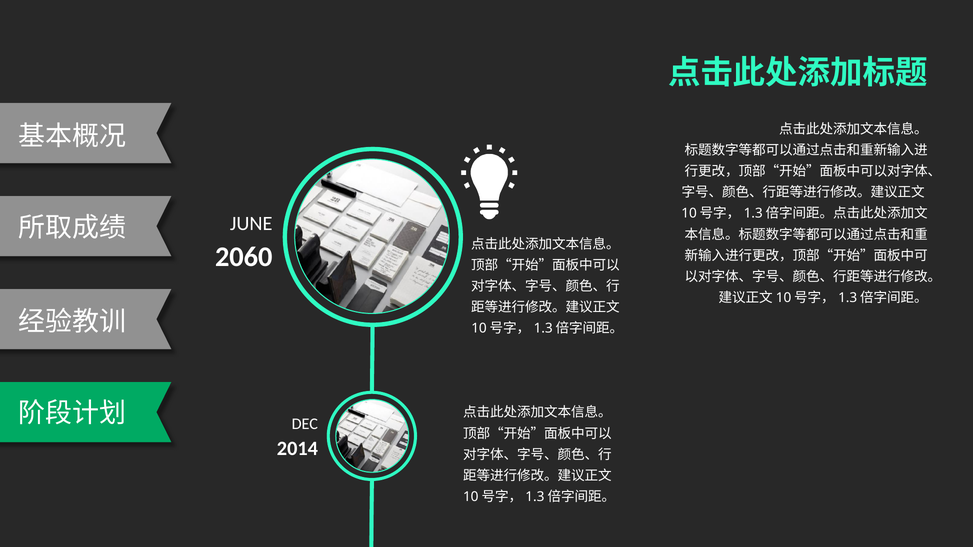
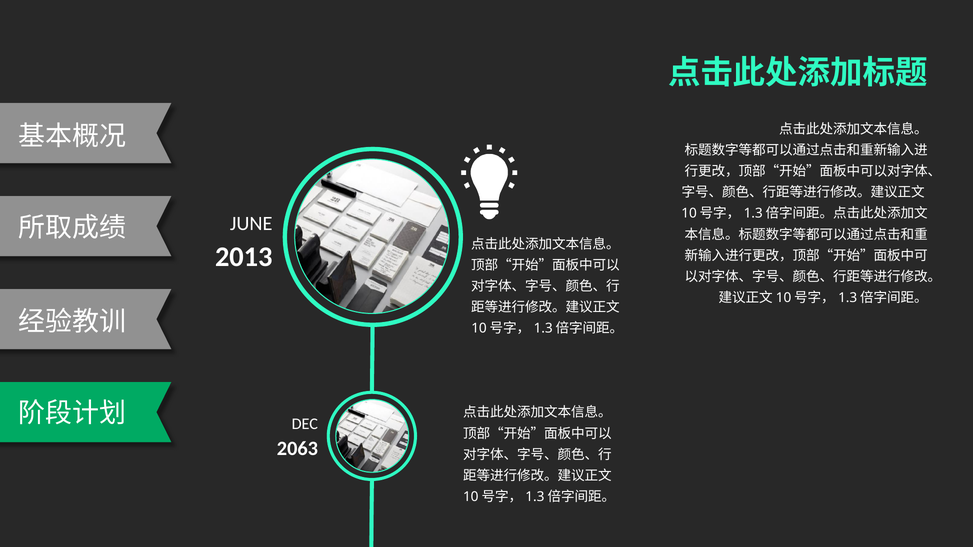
2060: 2060 -> 2013
2014: 2014 -> 2063
